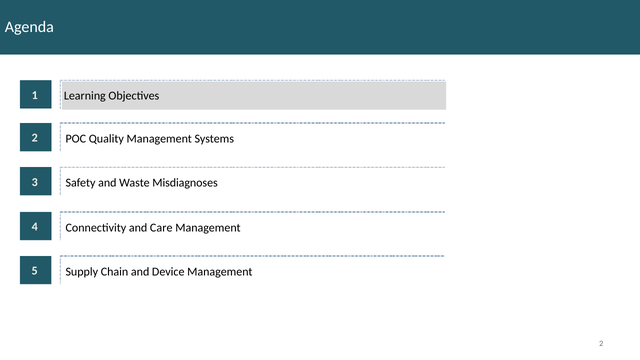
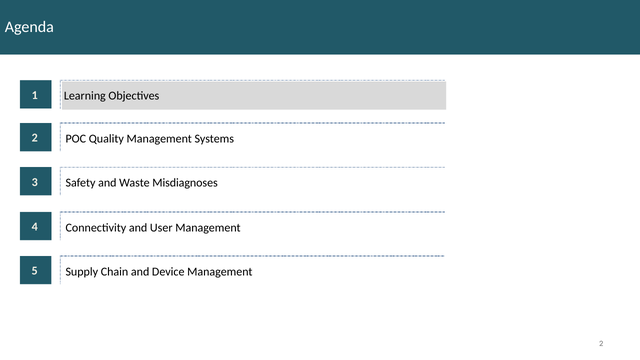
Care: Care -> User
